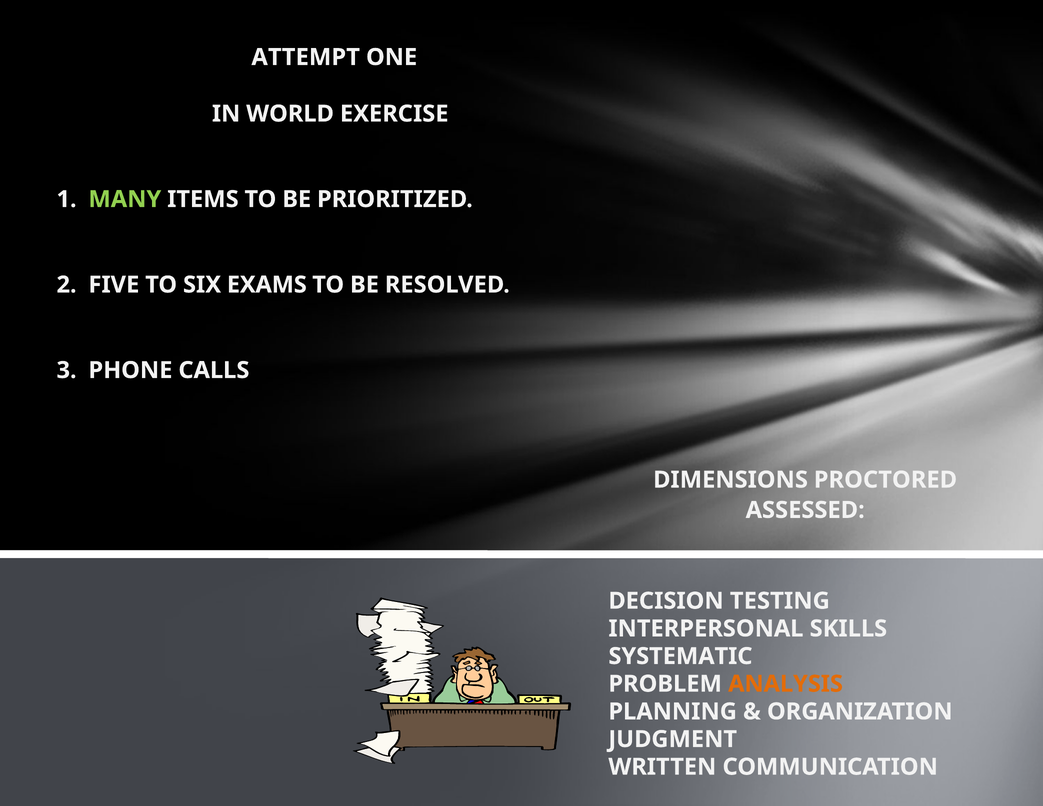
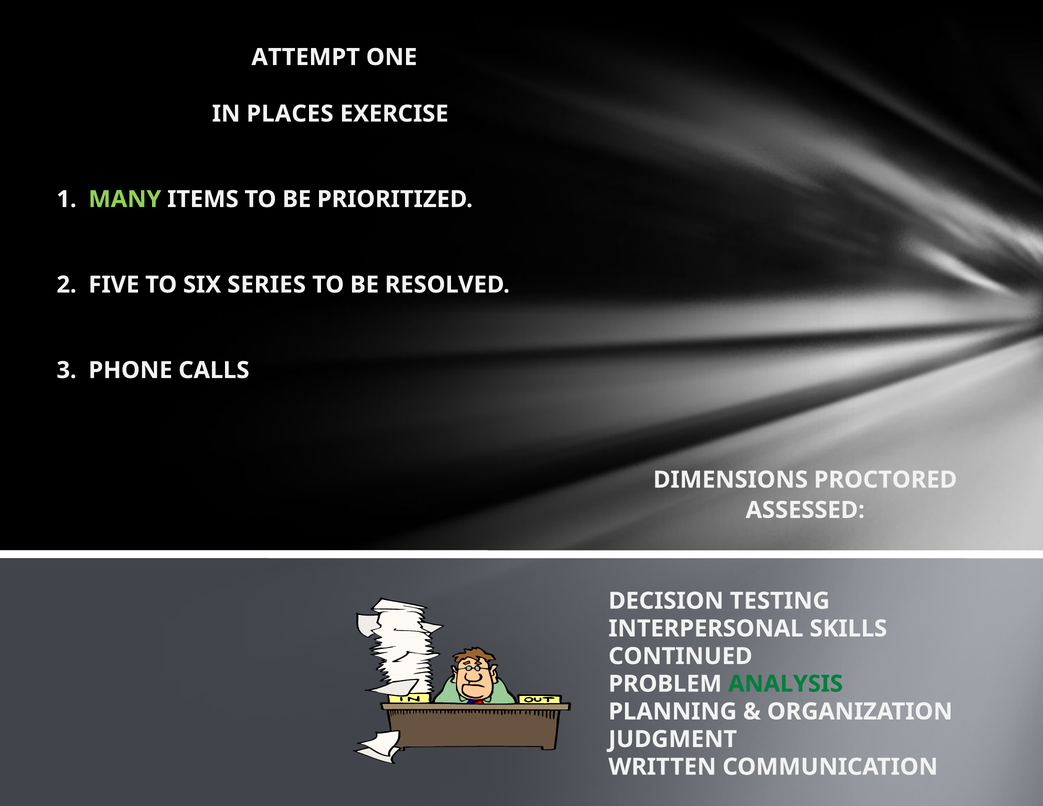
WORLD: WORLD -> PLACES
EXAMS: EXAMS -> SERIES
SYSTEMATIC: SYSTEMATIC -> CONTINUED
ANALYSIS colour: orange -> green
